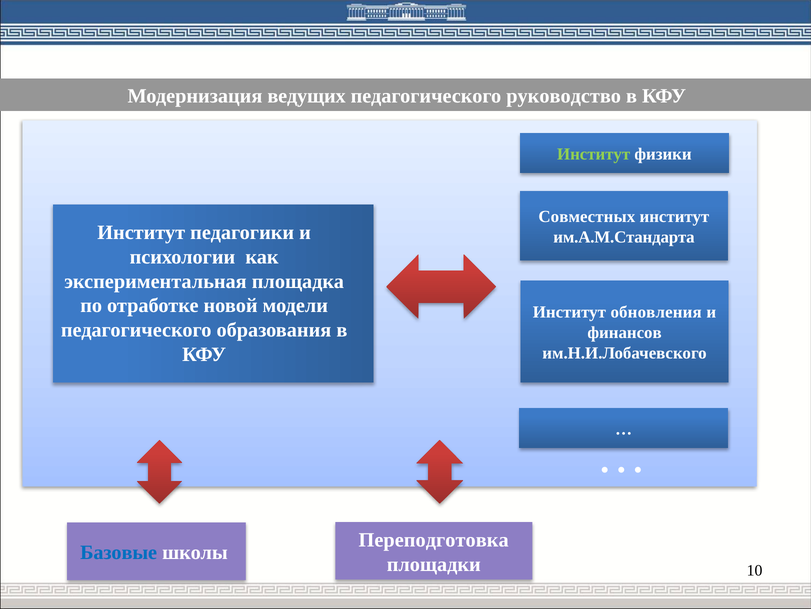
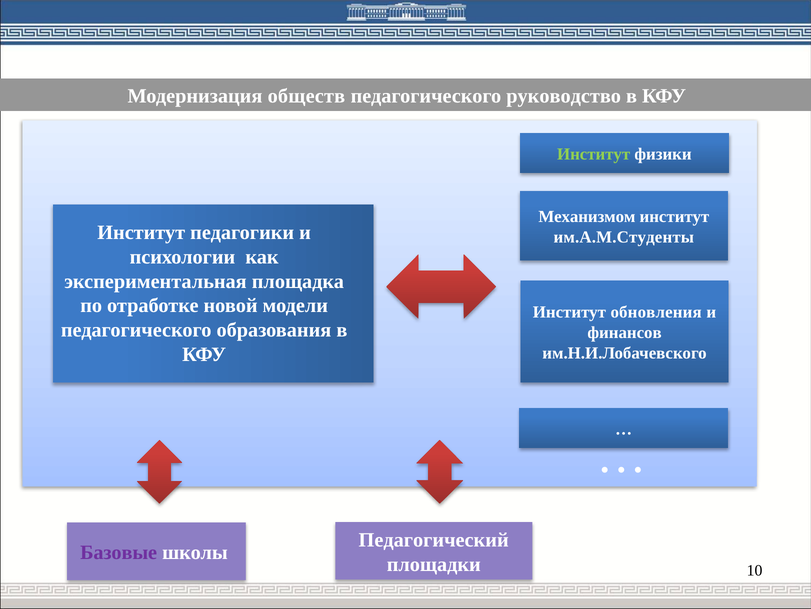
ведущих: ведущих -> обществ
Совместных: Совместных -> Механизмом
им.А.М.Стандарта: им.А.М.Стандарта -> им.А.М.Студенты
Переподготовка: Переподготовка -> Педагогический
Базовые colour: blue -> purple
